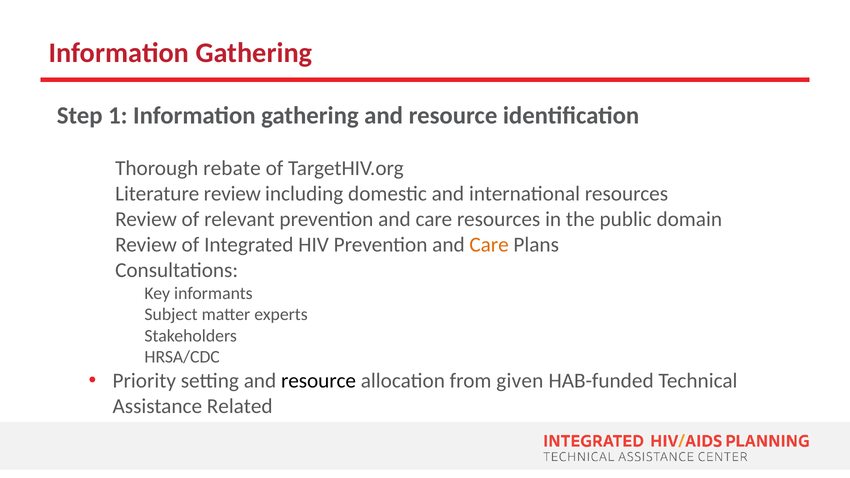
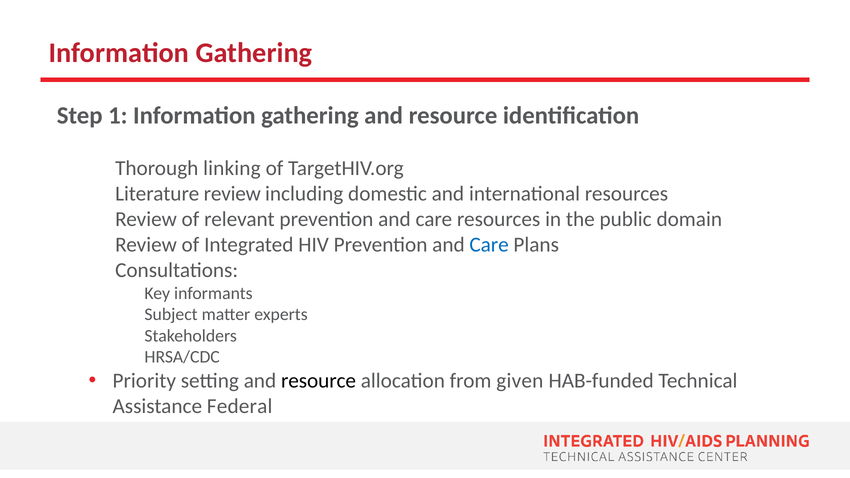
rebate: rebate -> linking
Care at (489, 245) colour: orange -> blue
Related: Related -> Federal
